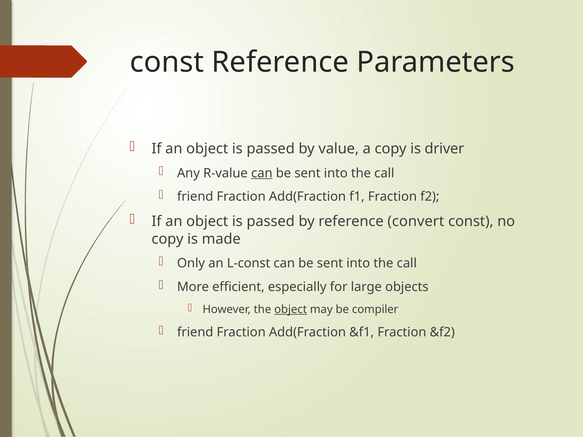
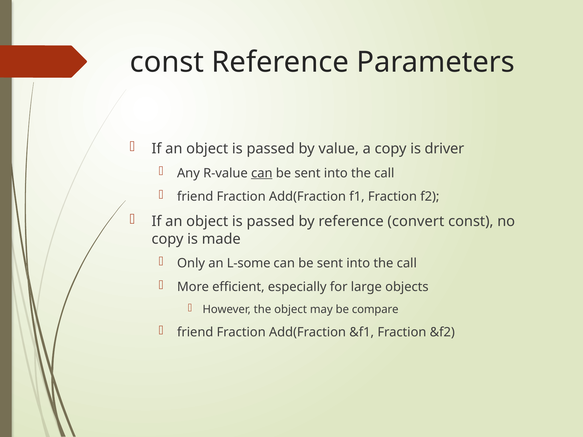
L-const: L-const -> L-some
object at (291, 310) underline: present -> none
compiler: compiler -> compare
